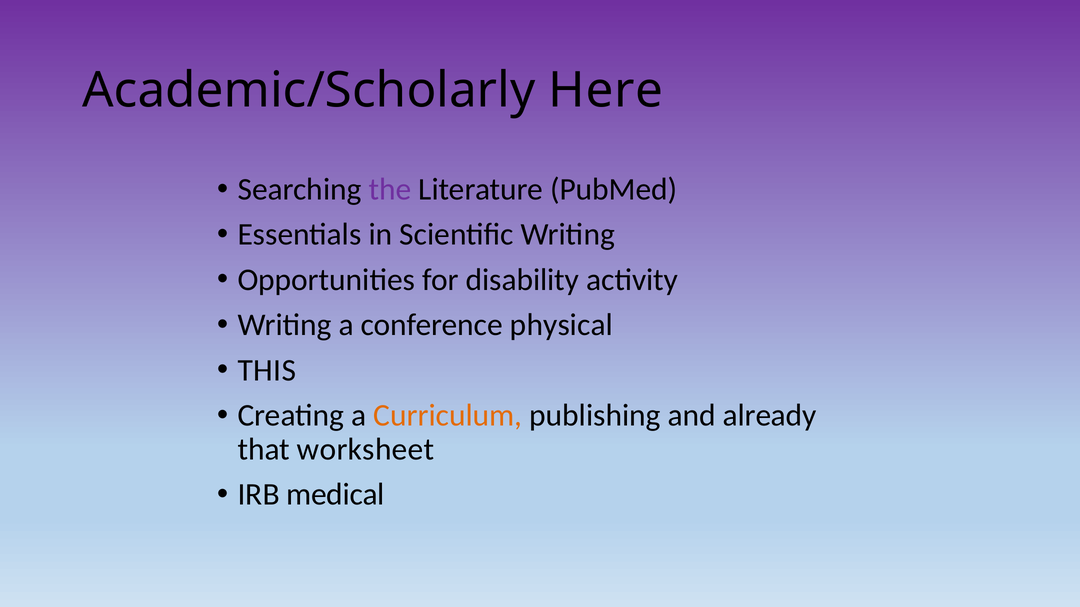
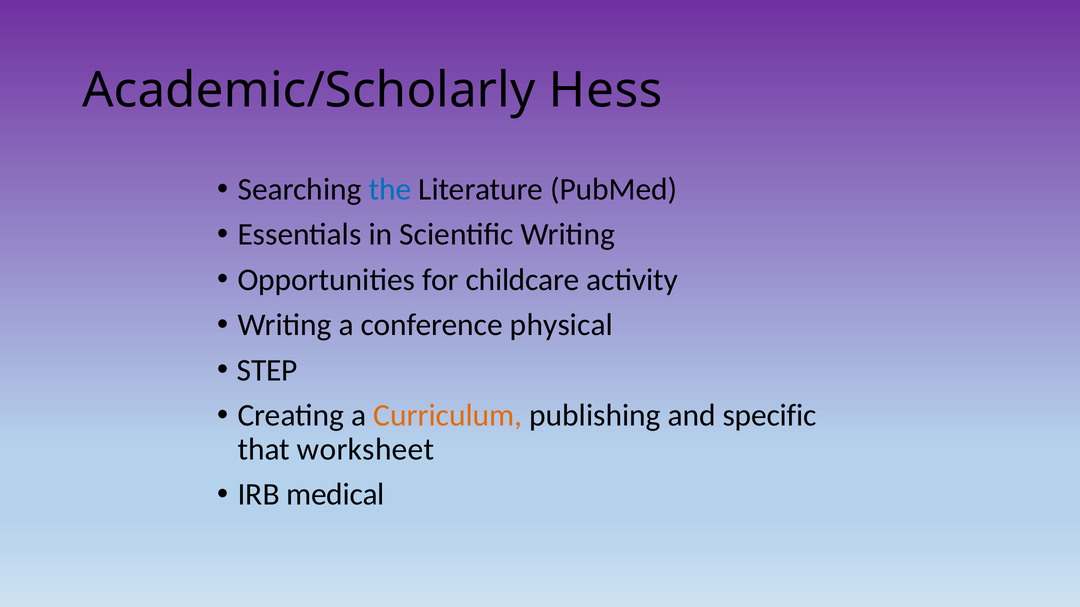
Here: Here -> Hess
the colour: purple -> blue
disability: disability -> childcare
THIS: THIS -> STEP
already: already -> specific
